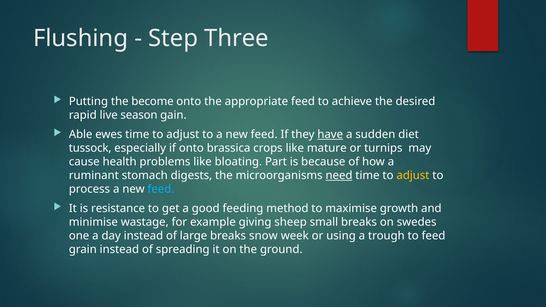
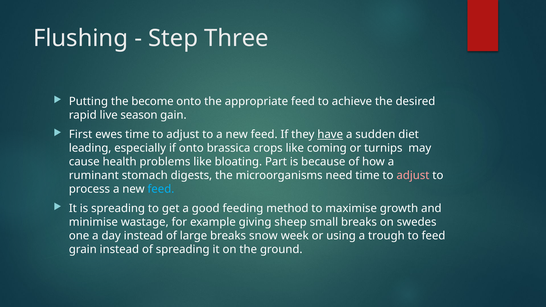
Able: Able -> First
tussock: tussock -> leading
mature: mature -> coming
need underline: present -> none
adjust at (413, 176) colour: yellow -> pink
is resistance: resistance -> spreading
